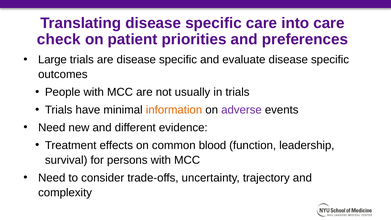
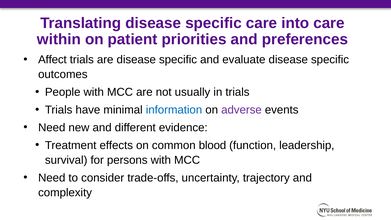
check: check -> within
Large: Large -> Affect
information colour: orange -> blue
